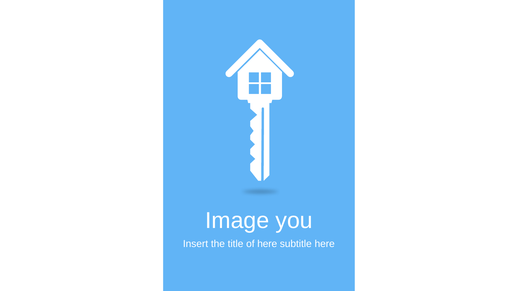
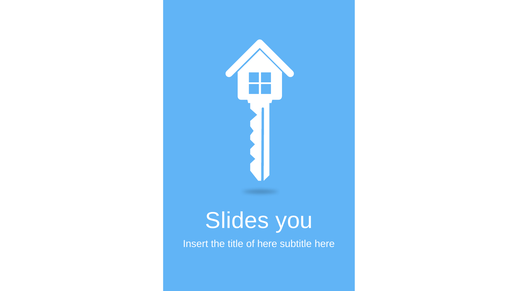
Image: Image -> Slides
